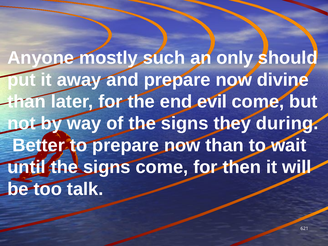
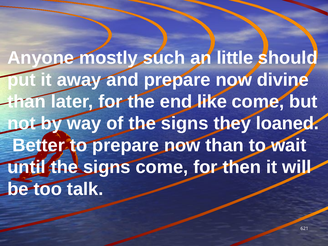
only: only -> little
evil: evil -> like
during: during -> loaned
